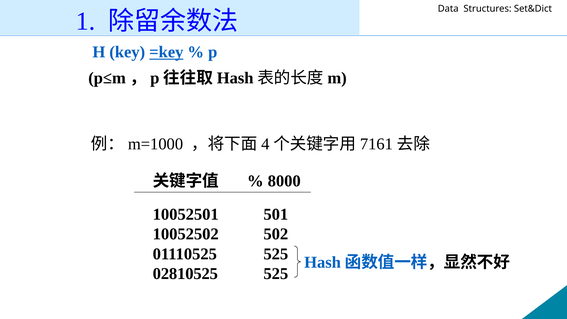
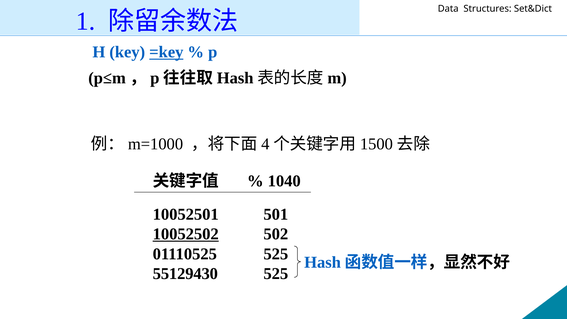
7161: 7161 -> 1500
8000: 8000 -> 1040
10052502 underline: none -> present
02810525: 02810525 -> 55129430
